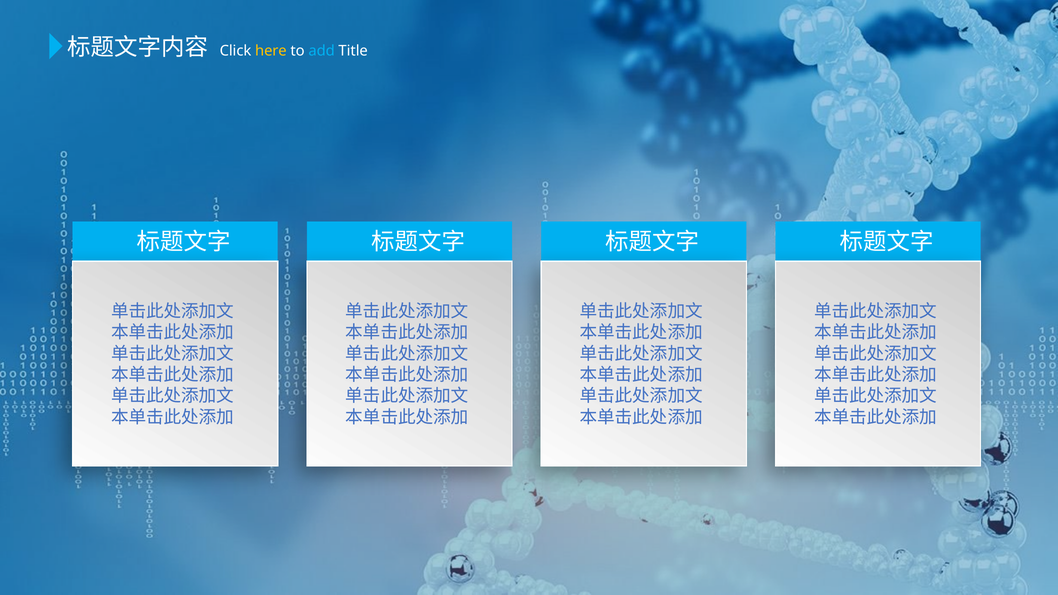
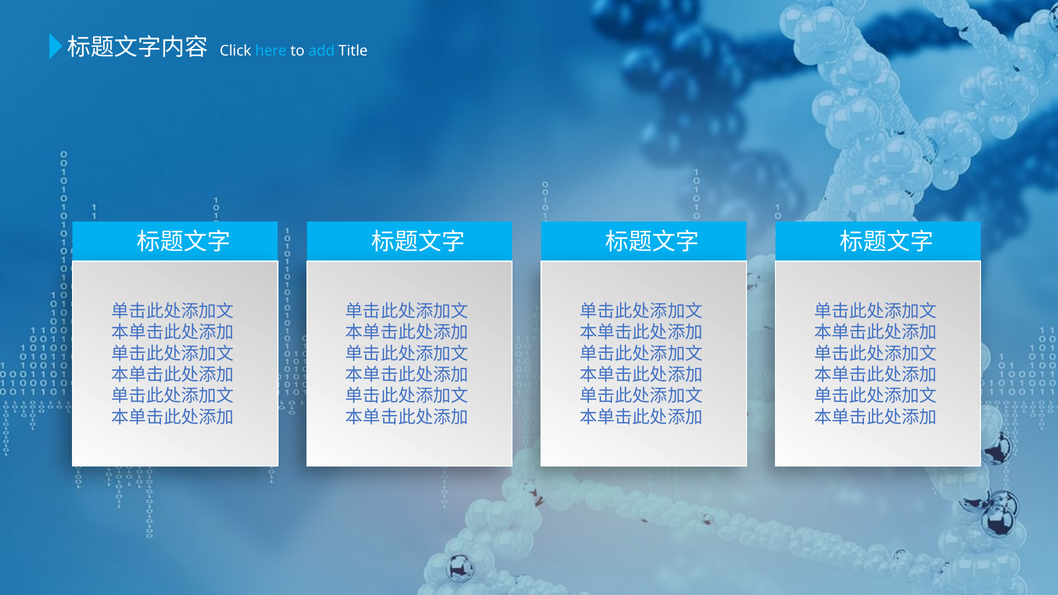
here colour: yellow -> light blue
